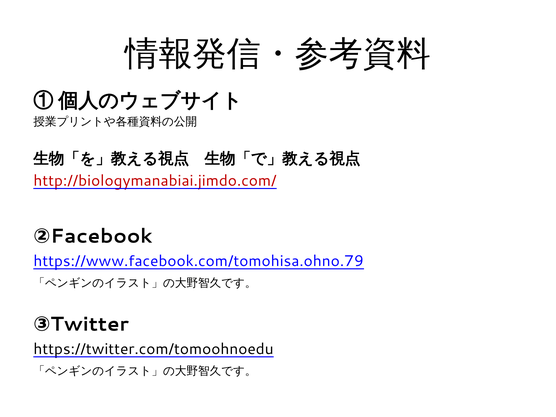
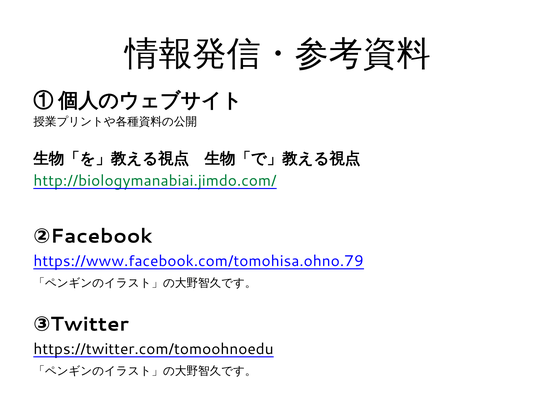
http://biologymanabiai.jimdo.com/ colour: red -> green
